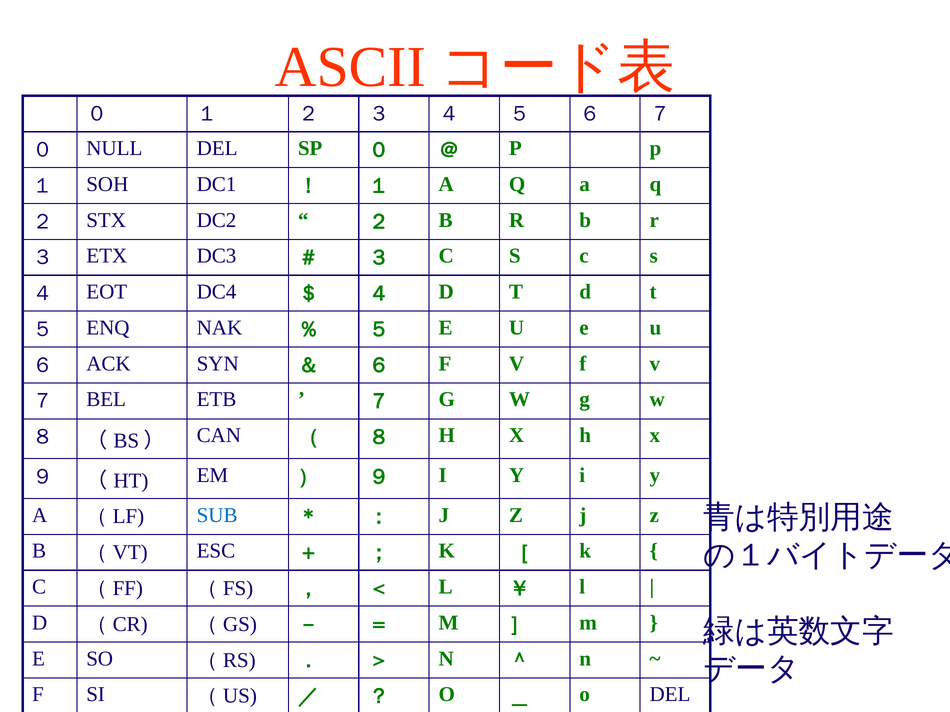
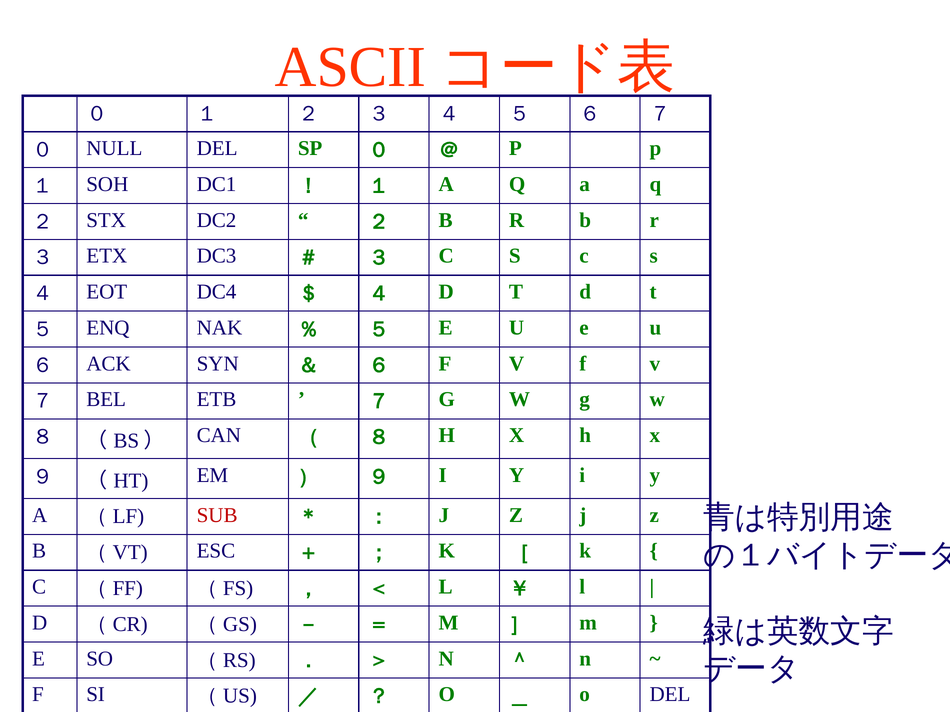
SUB colour: blue -> red
